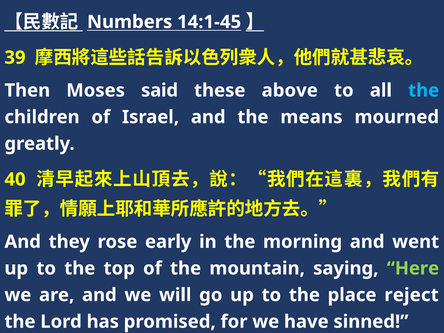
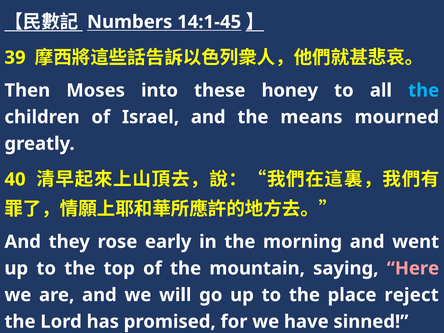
said: said -> into
above: above -> honey
Here colour: light green -> pink
